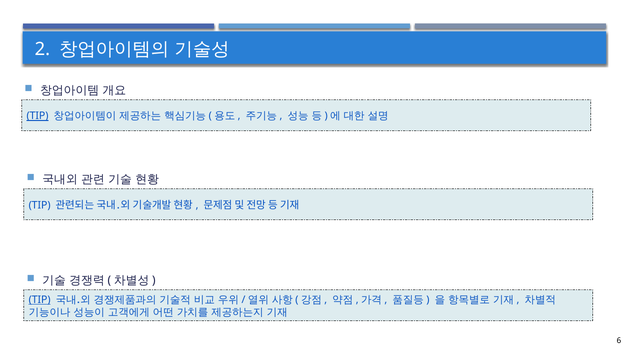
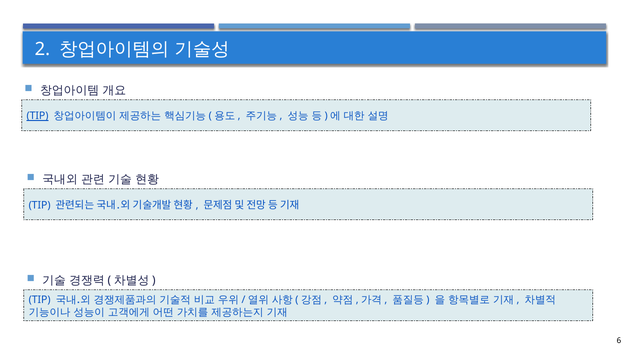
TIP at (40, 300) underline: present -> none
